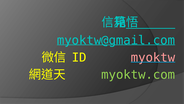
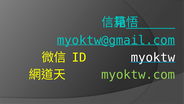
myoktw colour: pink -> white
